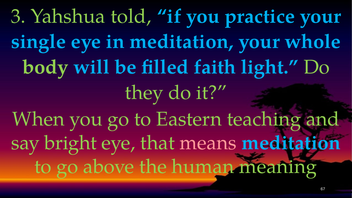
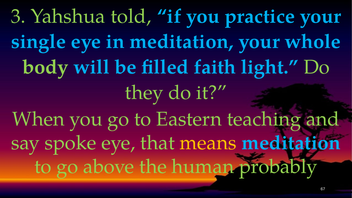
bright: bright -> spoke
means colour: pink -> yellow
meaning: meaning -> probably
